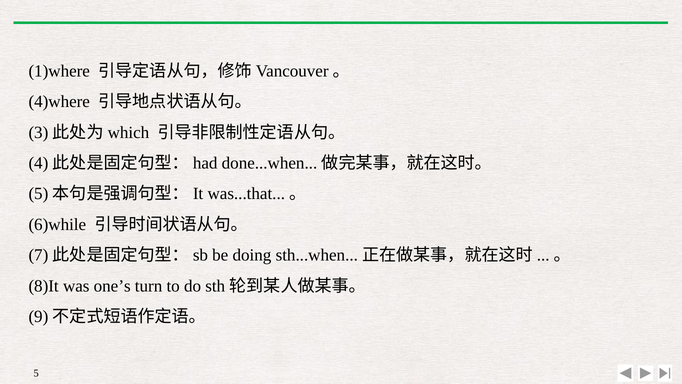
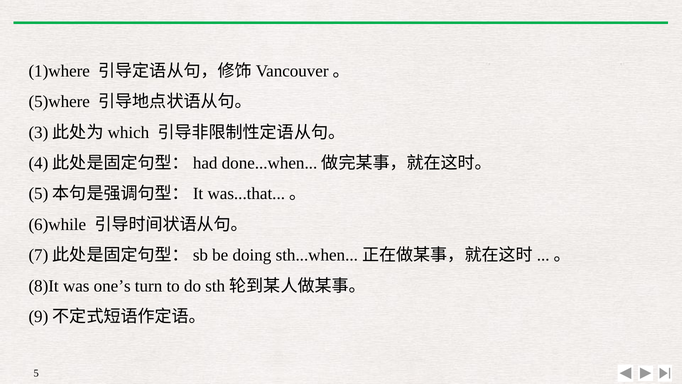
4)where: 4)where -> 5)where
